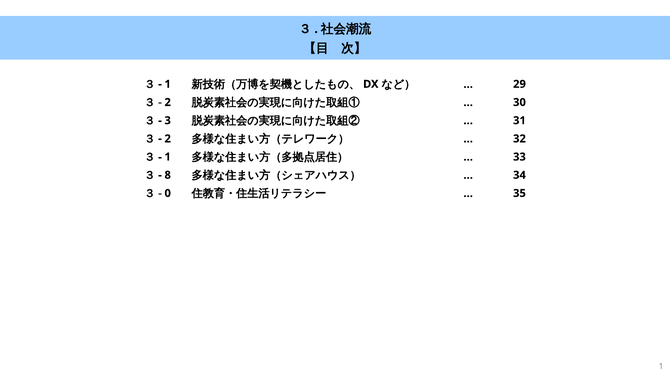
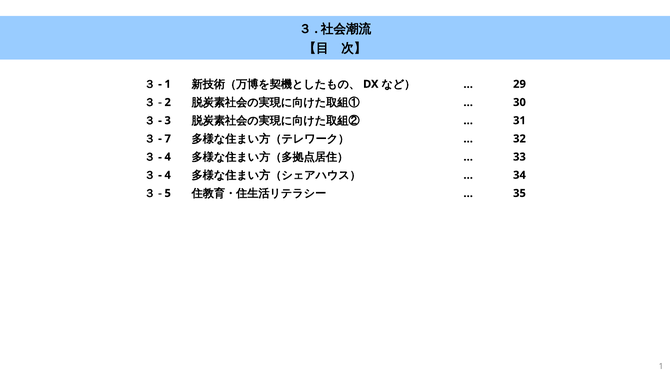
2 at (168, 139): 2 -> 7
1 at (168, 157): 1 -> 4
8 at (168, 175): 8 -> 4
0: 0 -> 5
